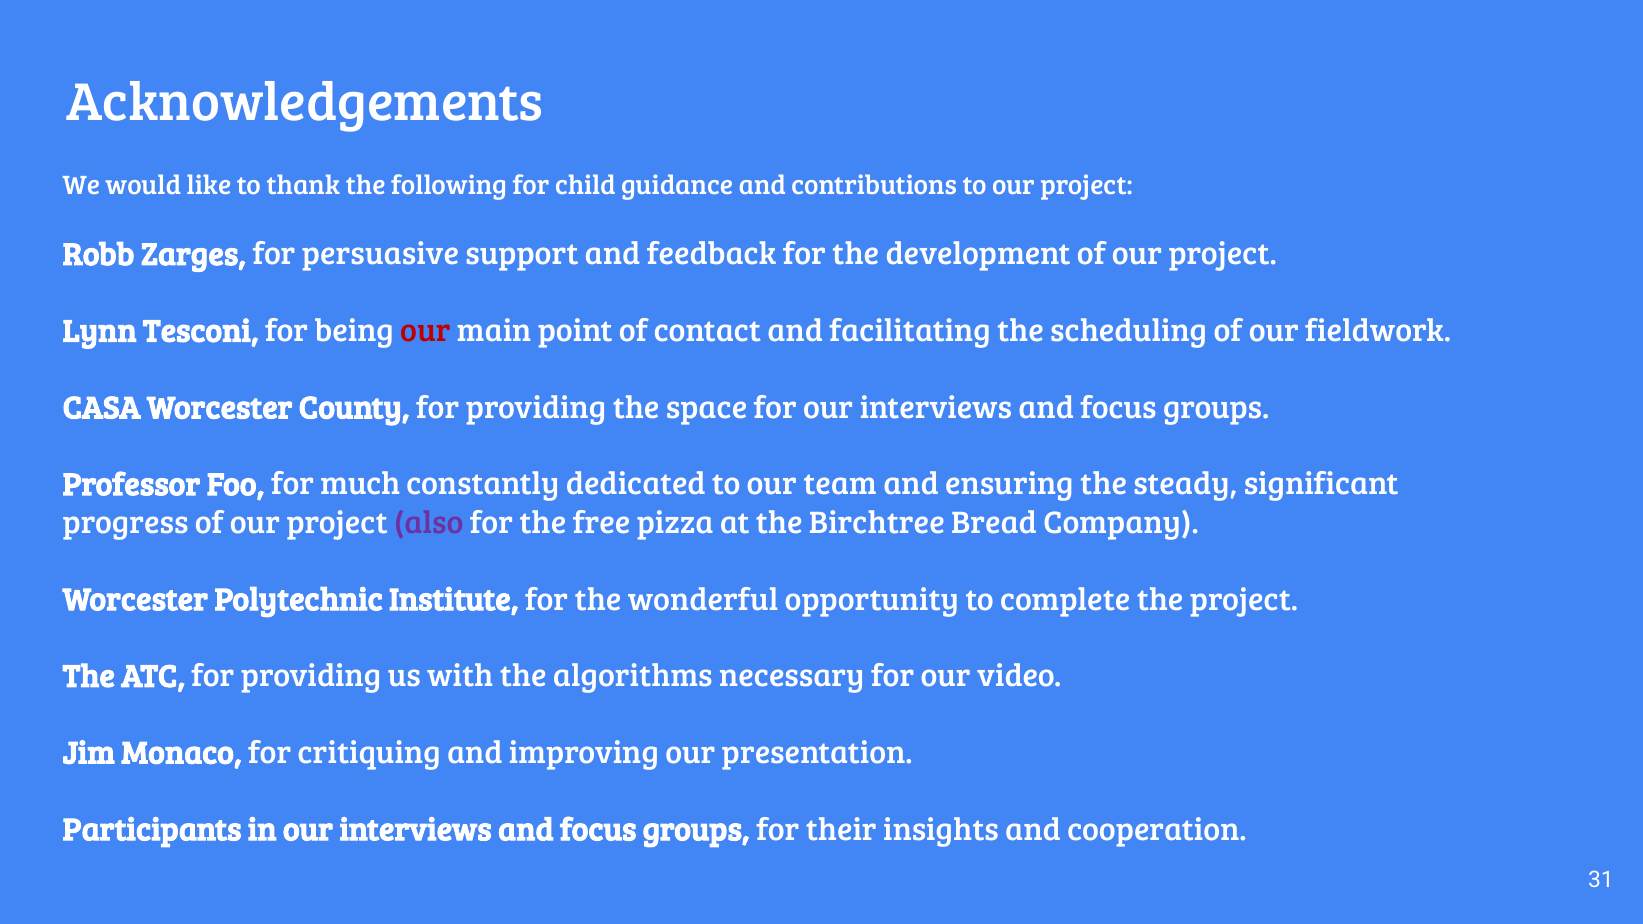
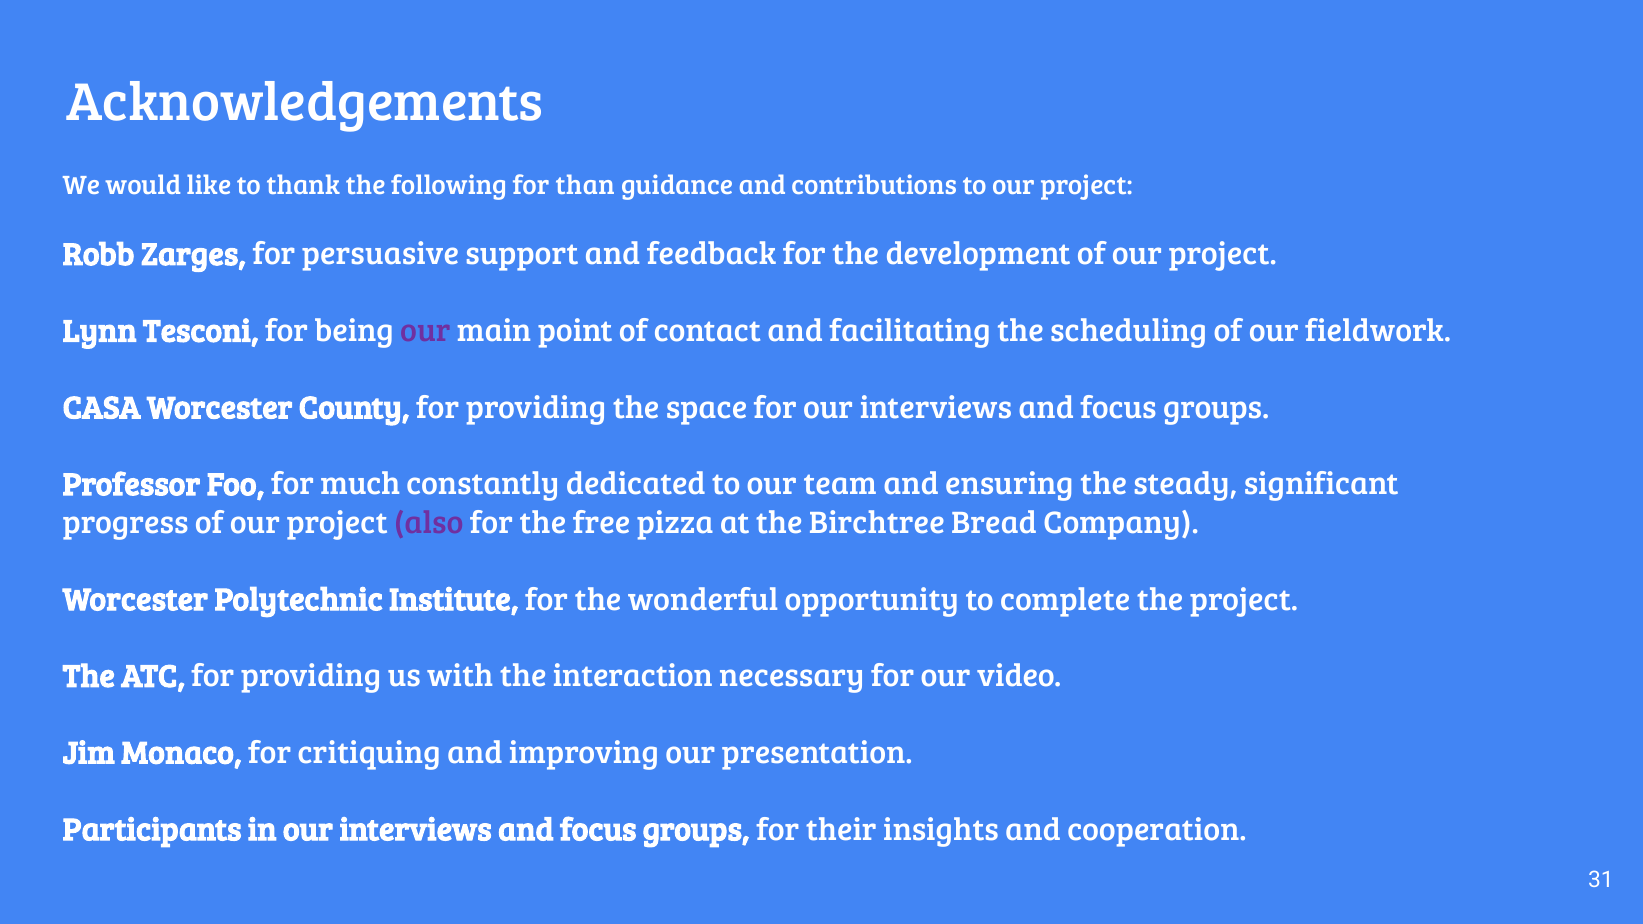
child: child -> than
our at (425, 331) colour: red -> purple
algorithms: algorithms -> interaction
